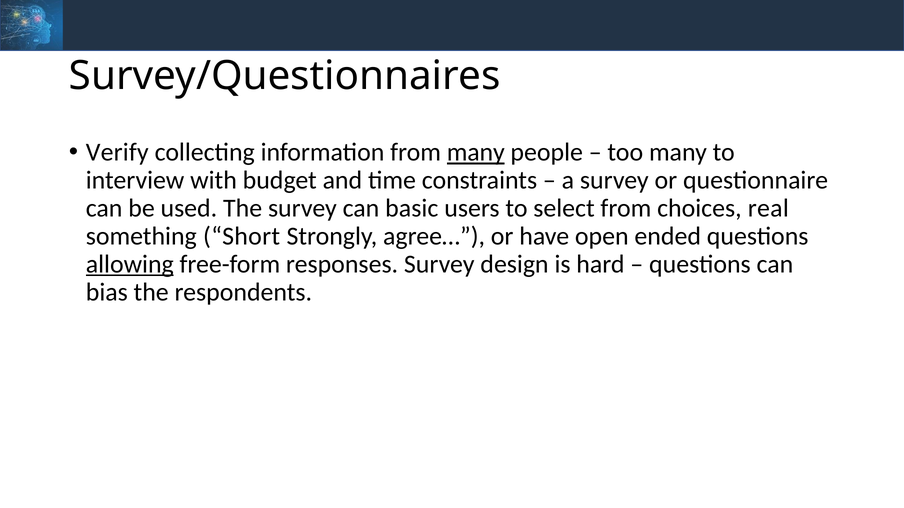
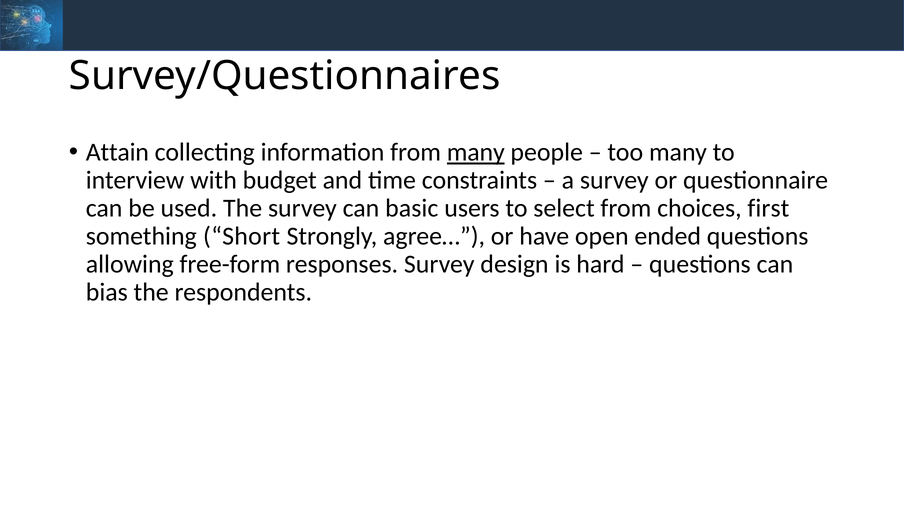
Verify: Verify -> Attain
real: real -> first
allowing underline: present -> none
